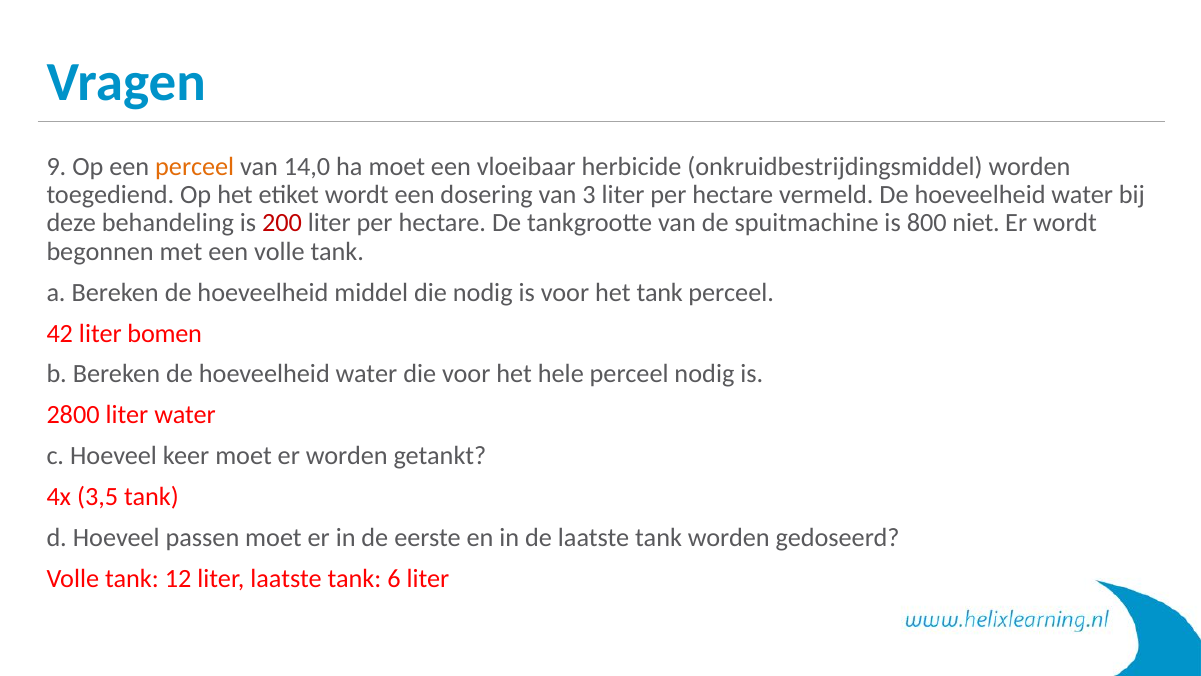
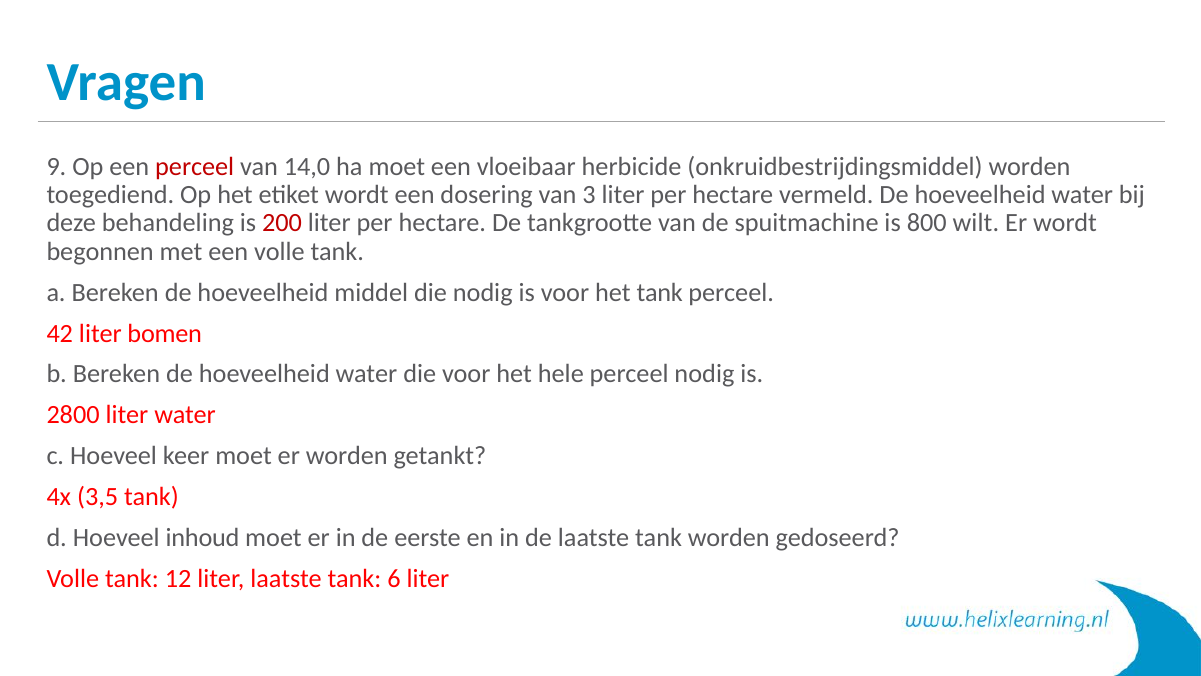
perceel at (195, 166) colour: orange -> red
niet: niet -> wilt
passen: passen -> inhoud
